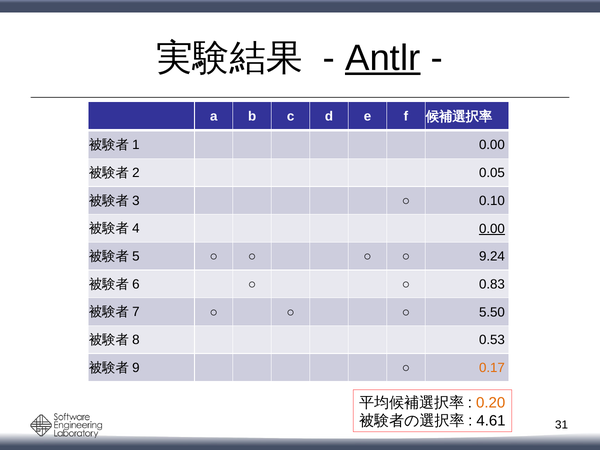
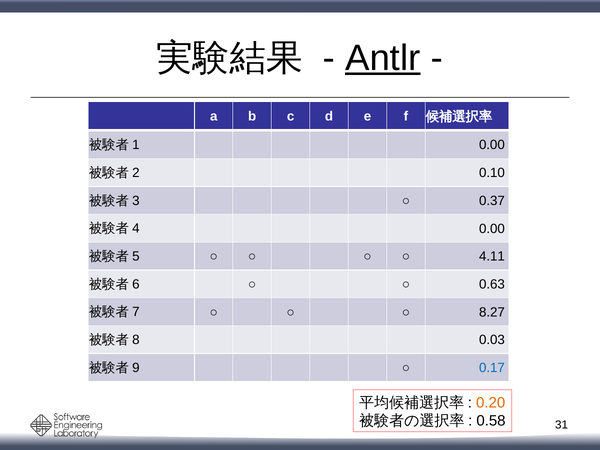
0.05: 0.05 -> 0.10
0.10: 0.10 -> 0.37
0.00 at (492, 229) underline: present -> none
9.24: 9.24 -> 4.11
0.83: 0.83 -> 0.63
5.50: 5.50 -> 8.27
0.53: 0.53 -> 0.03
0.17 colour: orange -> blue
4.61: 4.61 -> 0.58
